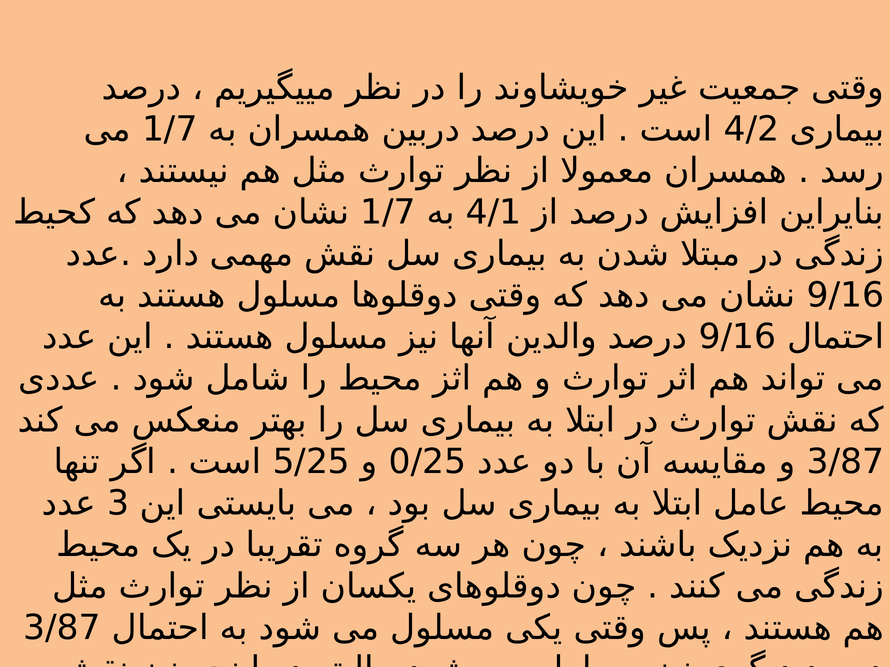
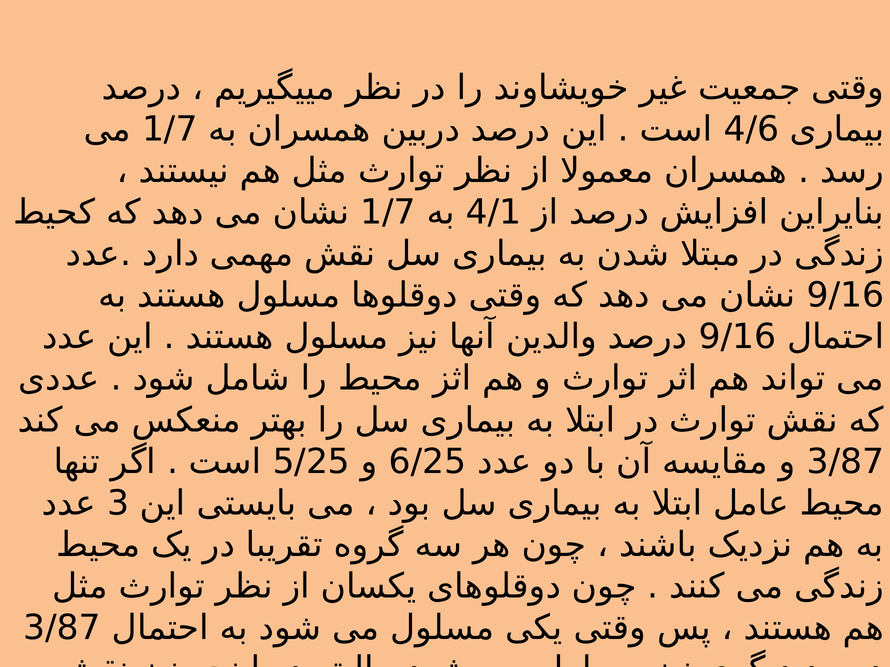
4/2: 4/2 -> 4/6
0/25: 0/25 -> 6/25
